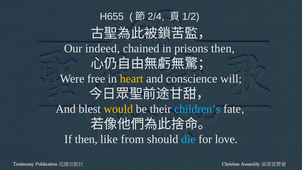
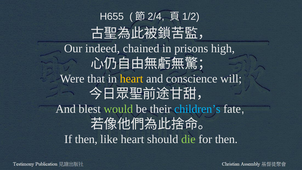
prisons then: then -> high
free: free -> that
would colour: yellow -> light green
like from: from -> heart
die colour: light blue -> light green
for love: love -> then
